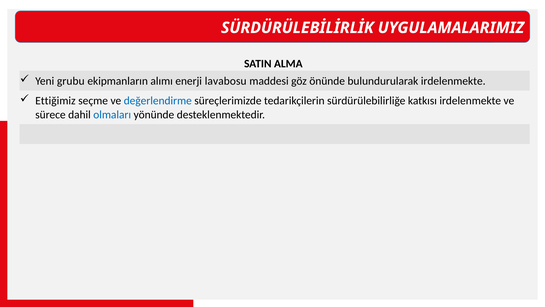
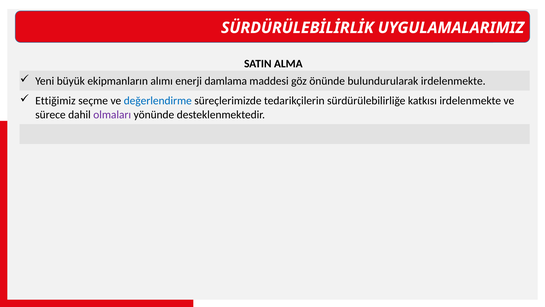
grubu: grubu -> büyük
lavabosu: lavabosu -> damlama
olmaları colour: blue -> purple
